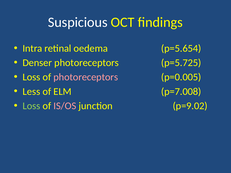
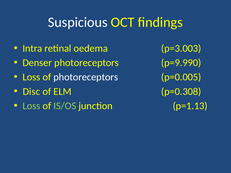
p=5.654: p=5.654 -> p=3.003
p=5.725: p=5.725 -> p=9.990
photoreceptors at (86, 77) colour: pink -> white
Less: Less -> Disc
p=7.008: p=7.008 -> p=0.308
IS/OS colour: pink -> light green
p=9.02: p=9.02 -> p=1.13
